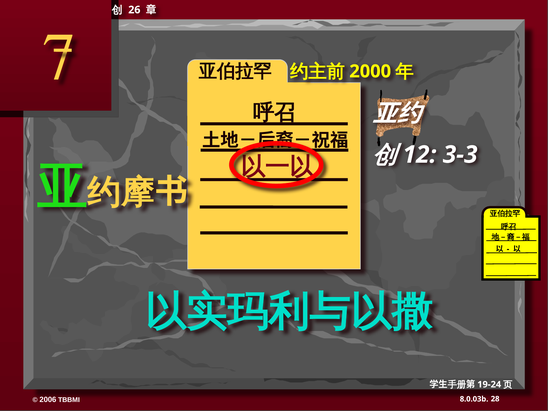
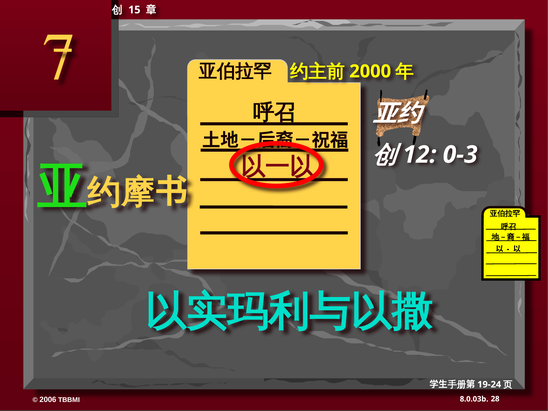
26: 26 -> 15
3-3: 3-3 -> 0-3
